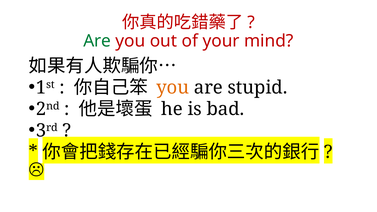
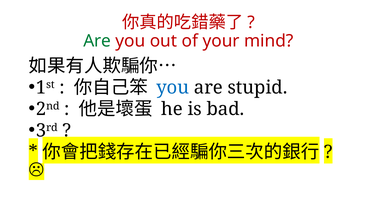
you at (173, 88) colour: orange -> blue
